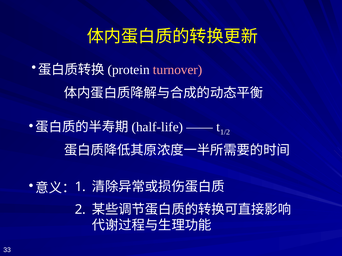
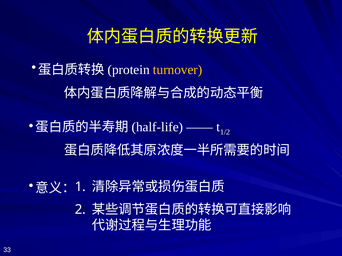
turnover colour: pink -> yellow
